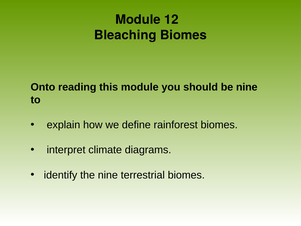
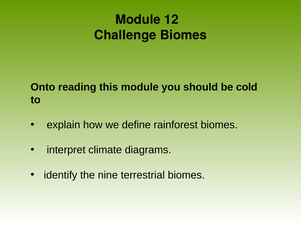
Bleaching: Bleaching -> Challenge
be nine: nine -> cold
